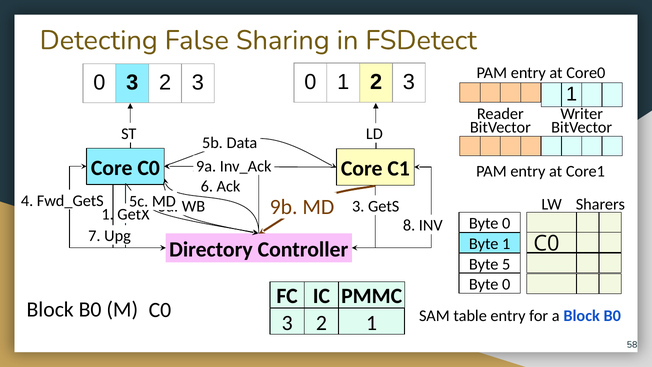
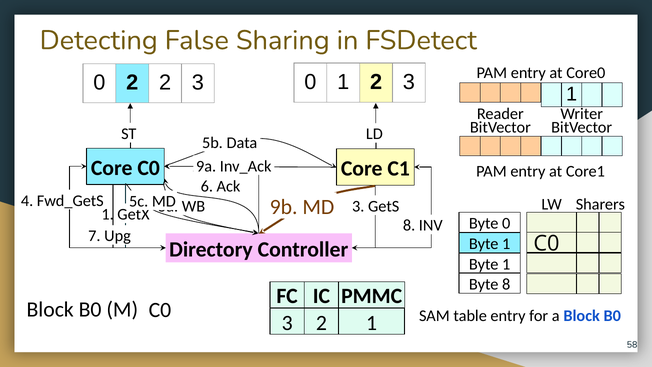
0 3: 3 -> 2
5 at (506, 264): 5 -> 1
0 at (506, 284): 0 -> 8
